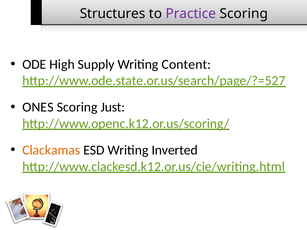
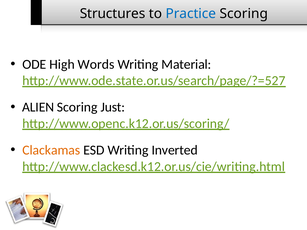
Practice colour: purple -> blue
Supply: Supply -> Words
Content: Content -> Material
ONES: ONES -> ALIEN
